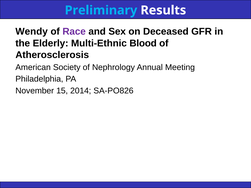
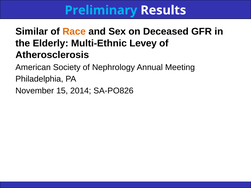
Wendy: Wendy -> Similar
Race colour: purple -> orange
Blood: Blood -> Levey
